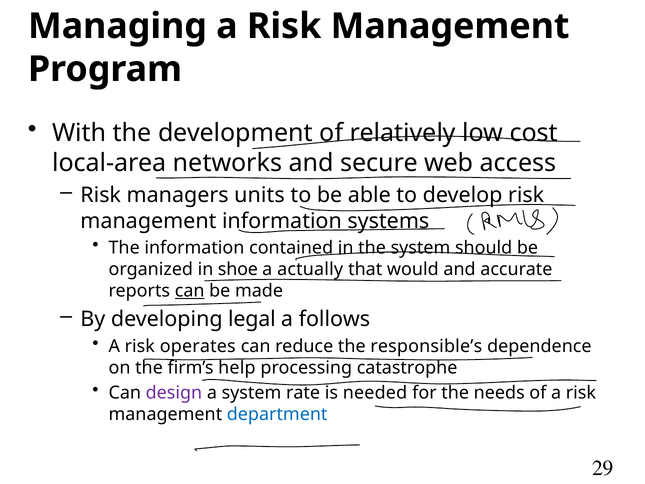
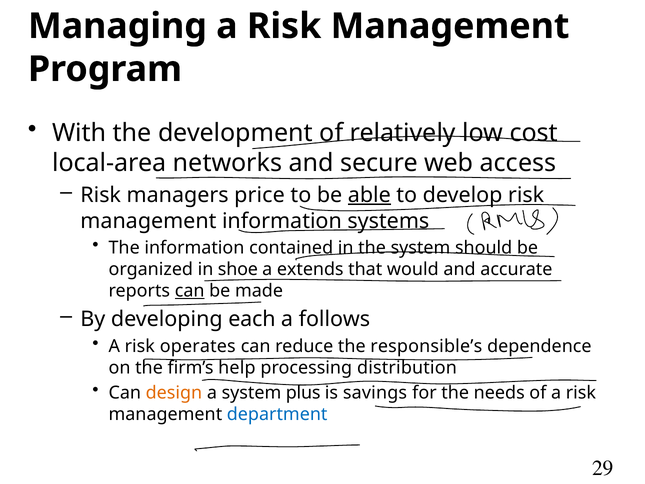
units: units -> price
able underline: none -> present
actually: actually -> extends
legal: legal -> each
catastrophe: catastrophe -> distribution
design colour: purple -> orange
rate: rate -> plus
needed: needed -> savings
